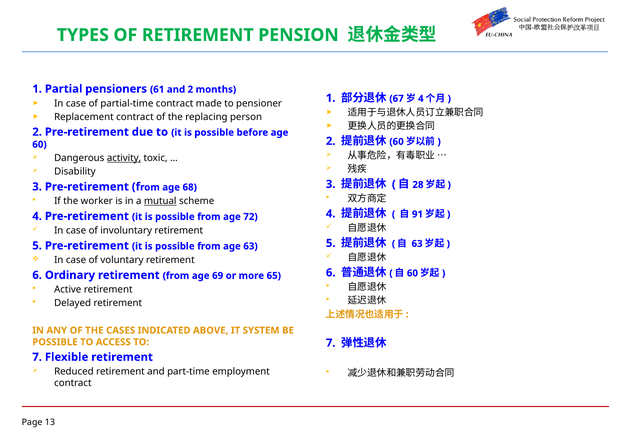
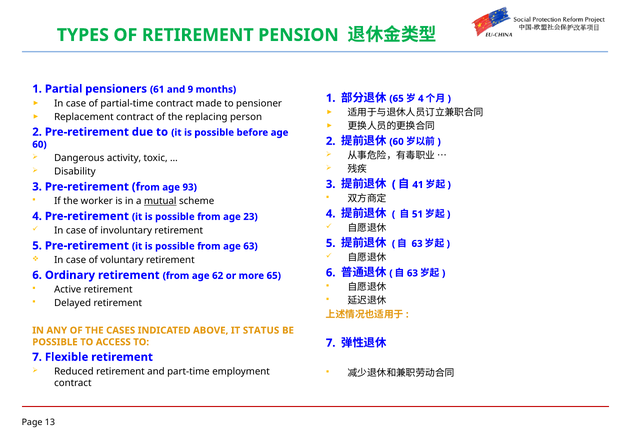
and 2: 2 -> 9
67 at (397, 99): 67 -> 65
activity underline: present -> none
28: 28 -> 41
68: 68 -> 93
91: 91 -> 51
72: 72 -> 23
60 at (412, 273): 60 -> 63
69: 69 -> 62
SYSTEM: SYSTEM -> STATUS
